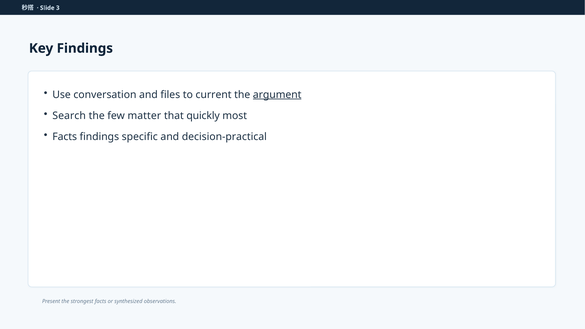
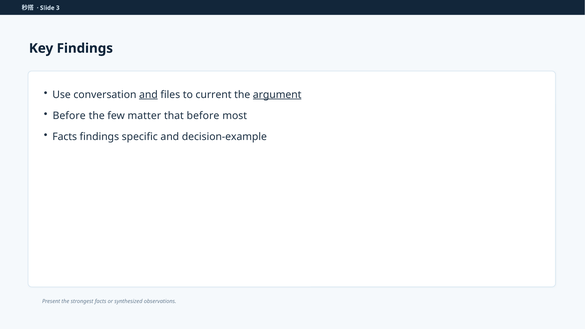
and at (148, 95) underline: none -> present
Search at (69, 116): Search -> Before
that quickly: quickly -> before
decision-practical: decision-practical -> decision-example
